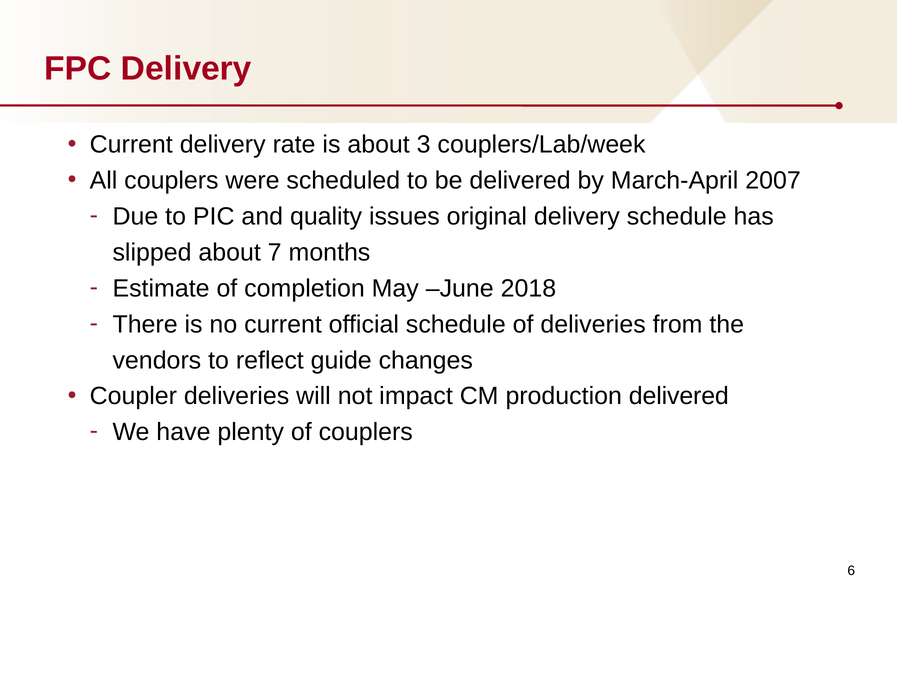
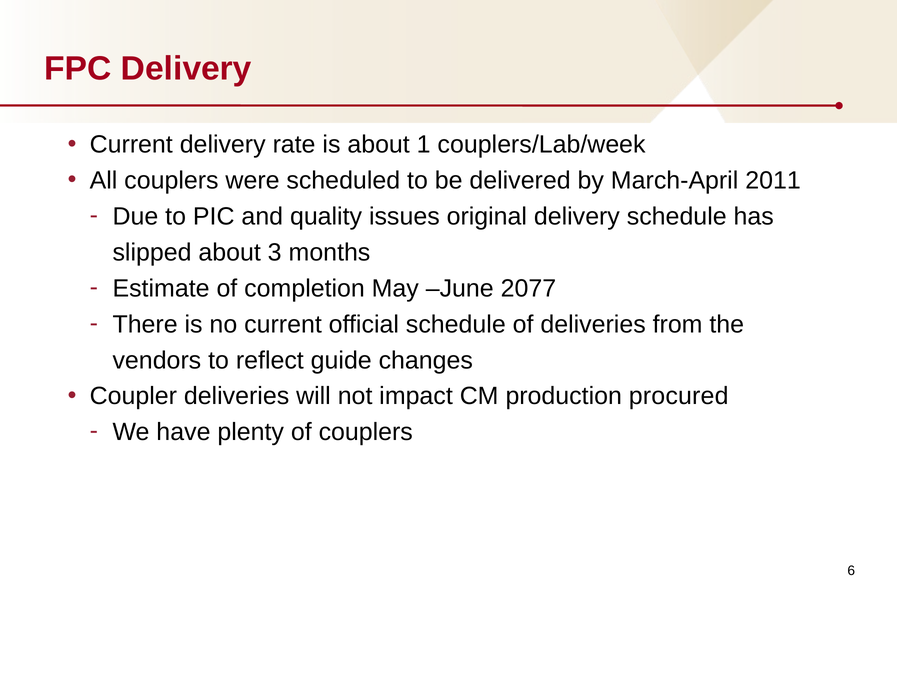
3: 3 -> 1
2007: 2007 -> 2011
7: 7 -> 3
2018: 2018 -> 2077
production delivered: delivered -> procured
